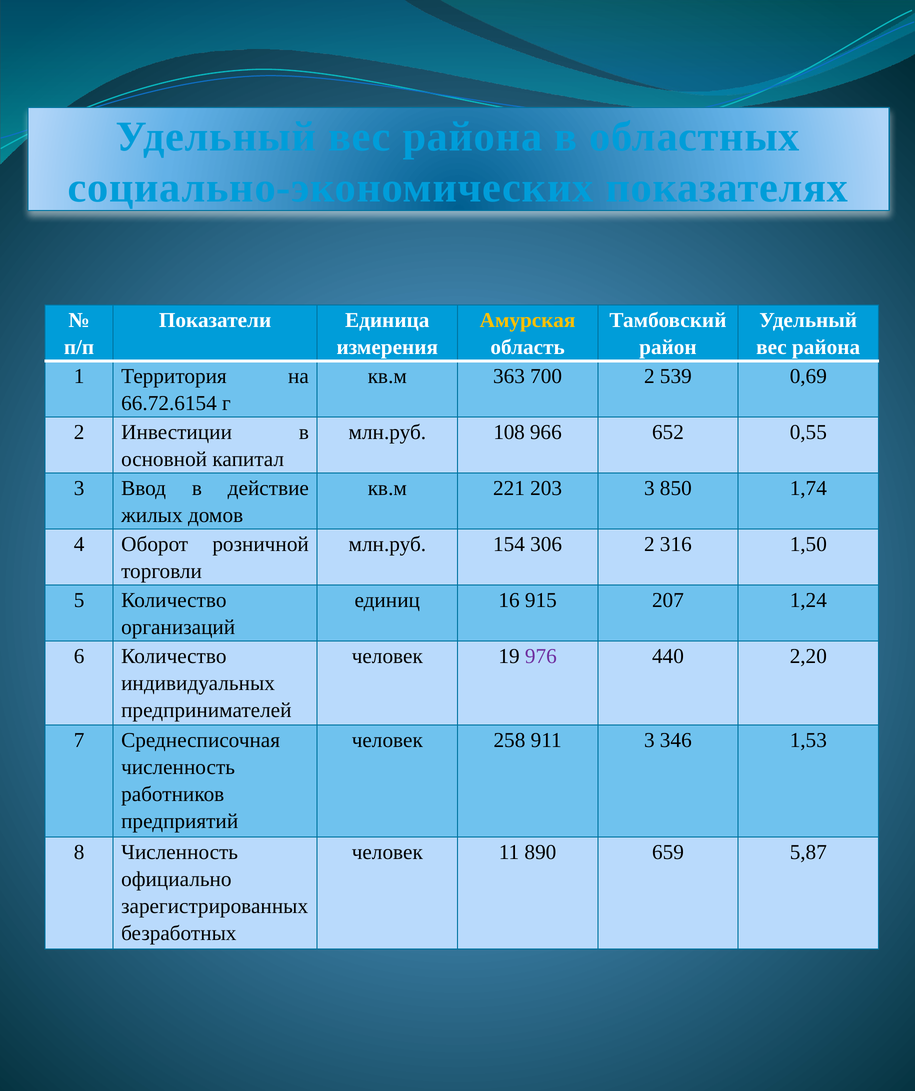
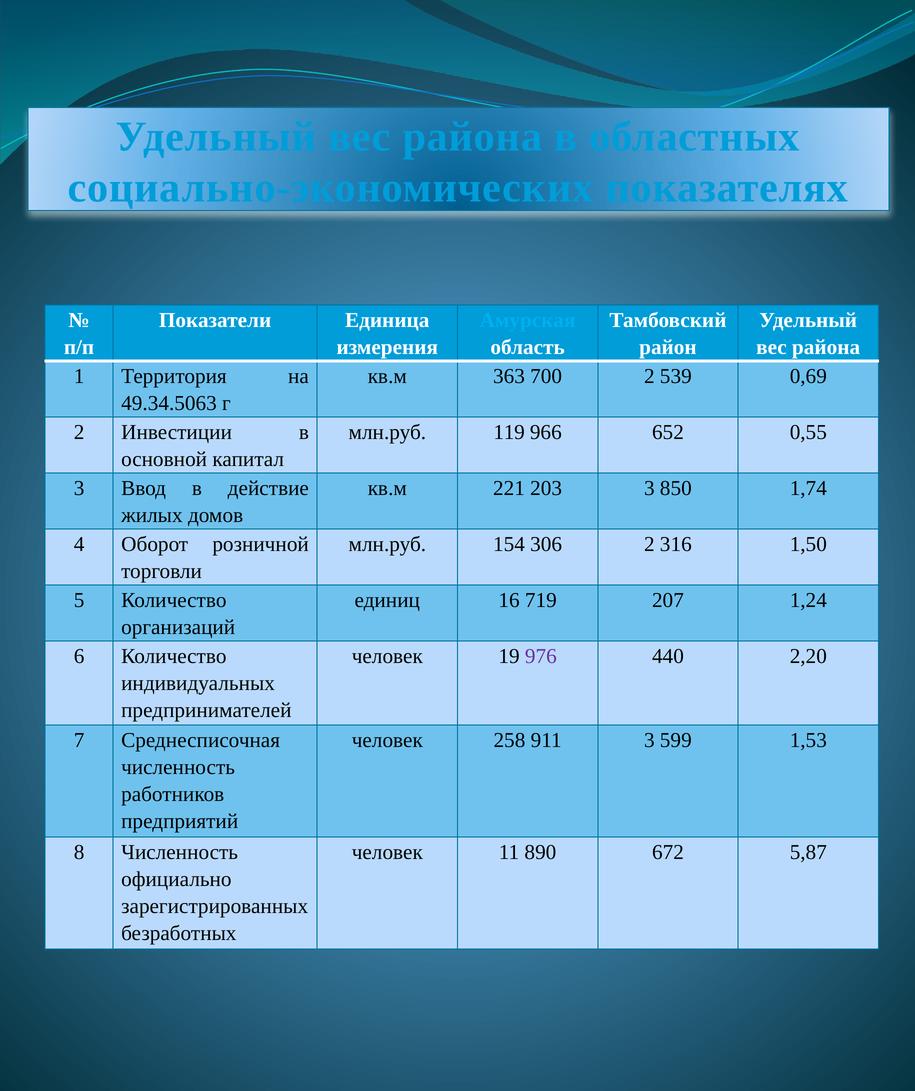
Амурская colour: yellow -> light blue
66.72.6154: 66.72.6154 -> 49.34.5063
108: 108 -> 119
915: 915 -> 719
346: 346 -> 599
659: 659 -> 672
